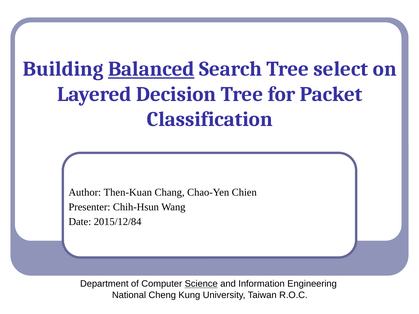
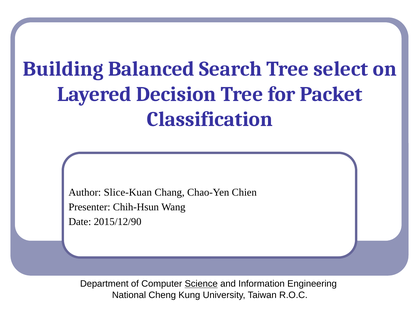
Balanced underline: present -> none
Then-Kuan: Then-Kuan -> Slice-Kuan
2015/12/84: 2015/12/84 -> 2015/12/90
